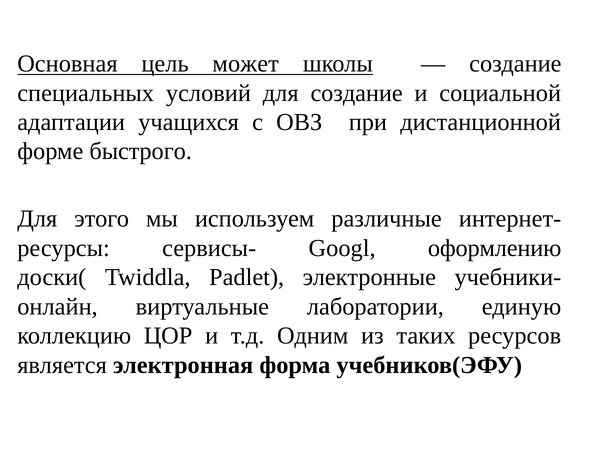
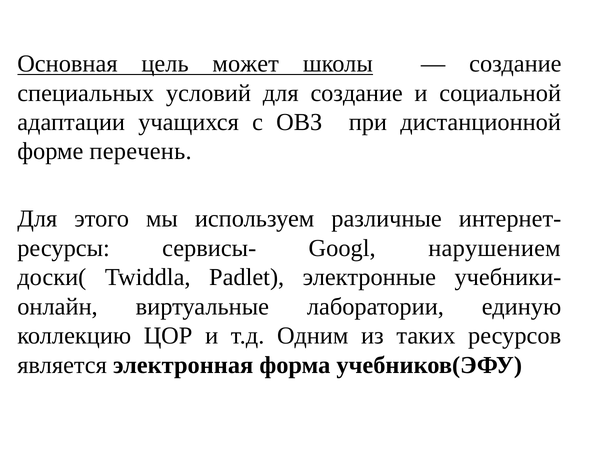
быстрого: быстрого -> перечень
оформлению: оформлению -> нарушением
